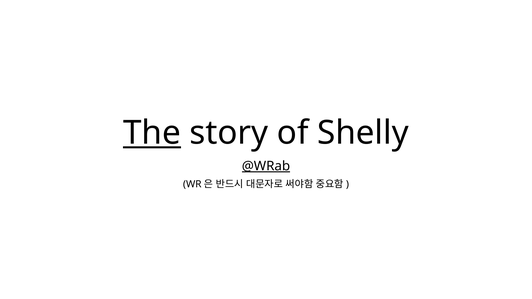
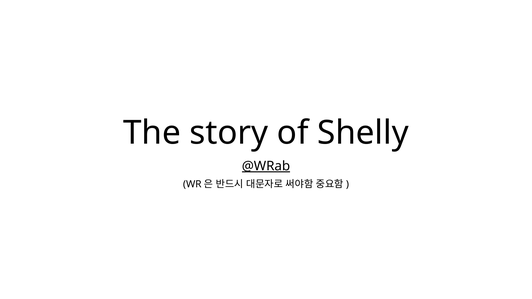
The underline: present -> none
